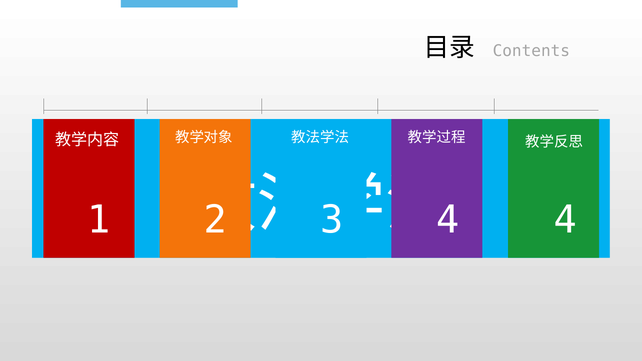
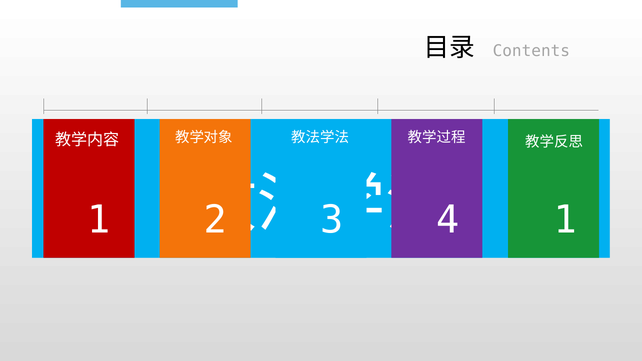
4 at (565, 220): 4 -> 1
